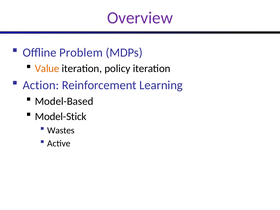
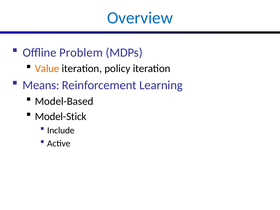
Overview colour: purple -> blue
Action: Action -> Means
Wastes: Wastes -> Include
